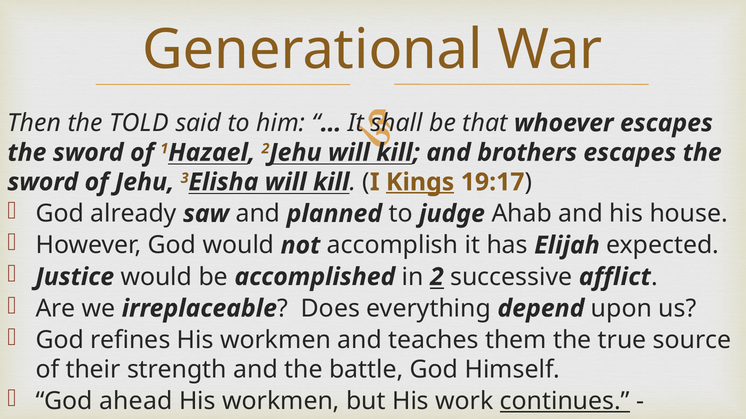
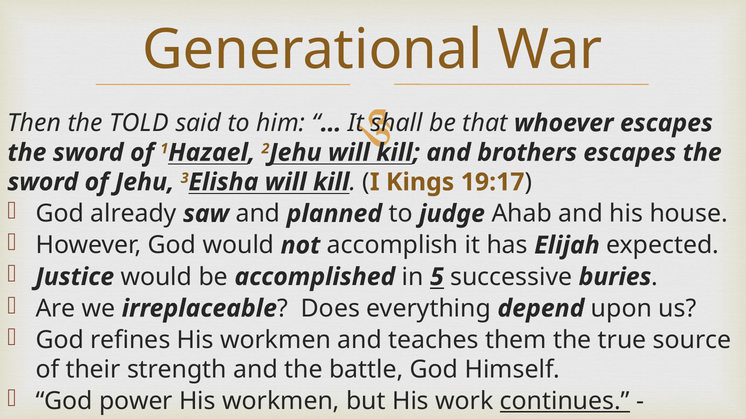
Kings underline: present -> none
in 2: 2 -> 5
afflict: afflict -> buries
ahead: ahead -> power
